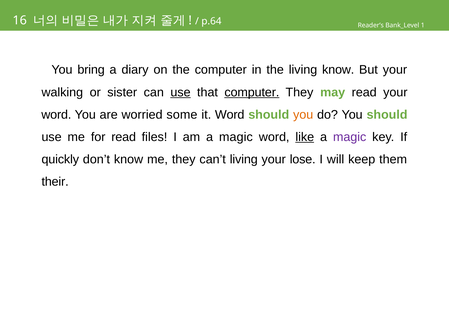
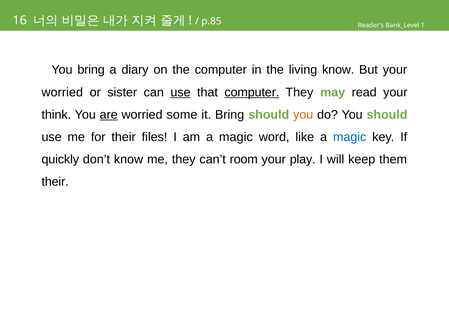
p.64: p.64 -> p.85
walking at (62, 92): walking -> worried
word at (56, 115): word -> think
are underline: none -> present
it Word: Word -> Bring
for read: read -> their
like underline: present -> none
magic at (350, 137) colour: purple -> blue
can’t living: living -> room
lose: lose -> play
